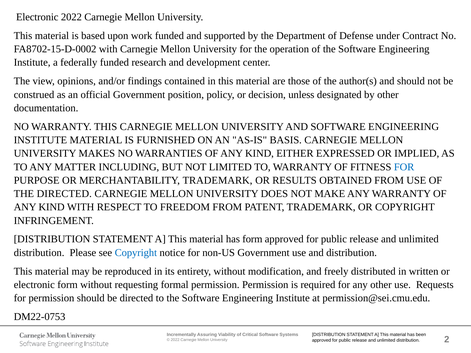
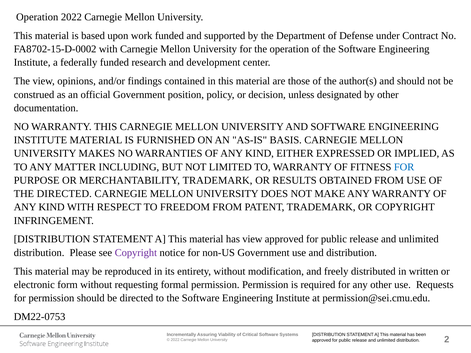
Electronic at (37, 17): Electronic -> Operation
has form: form -> view
Copyright at (136, 253) colour: blue -> purple
